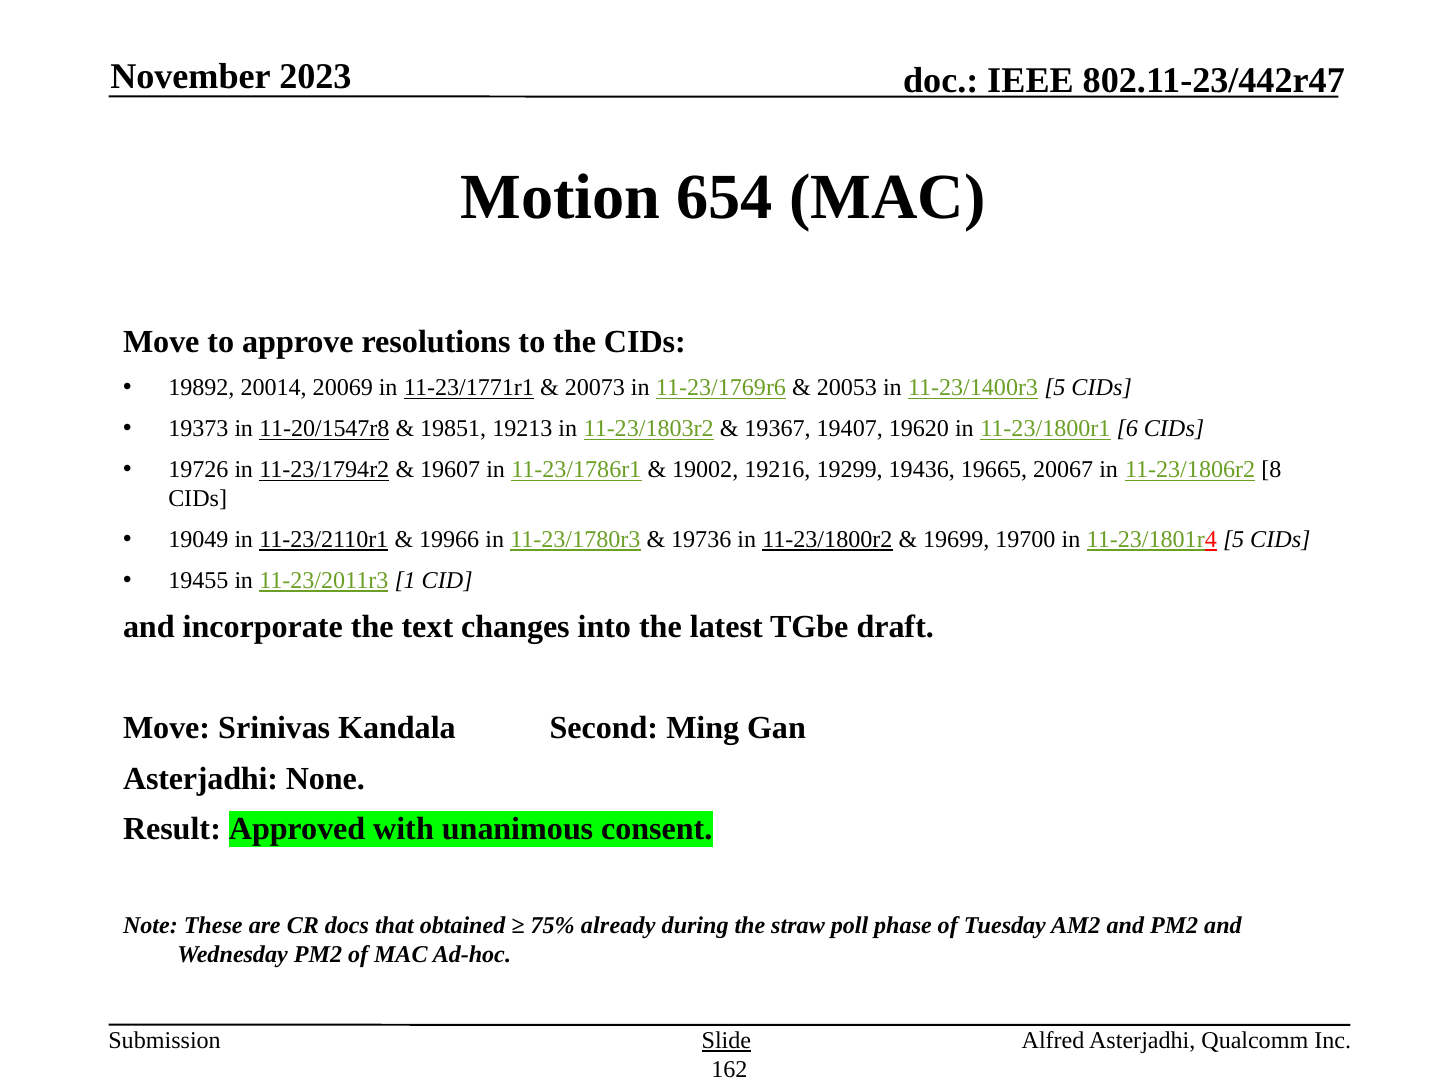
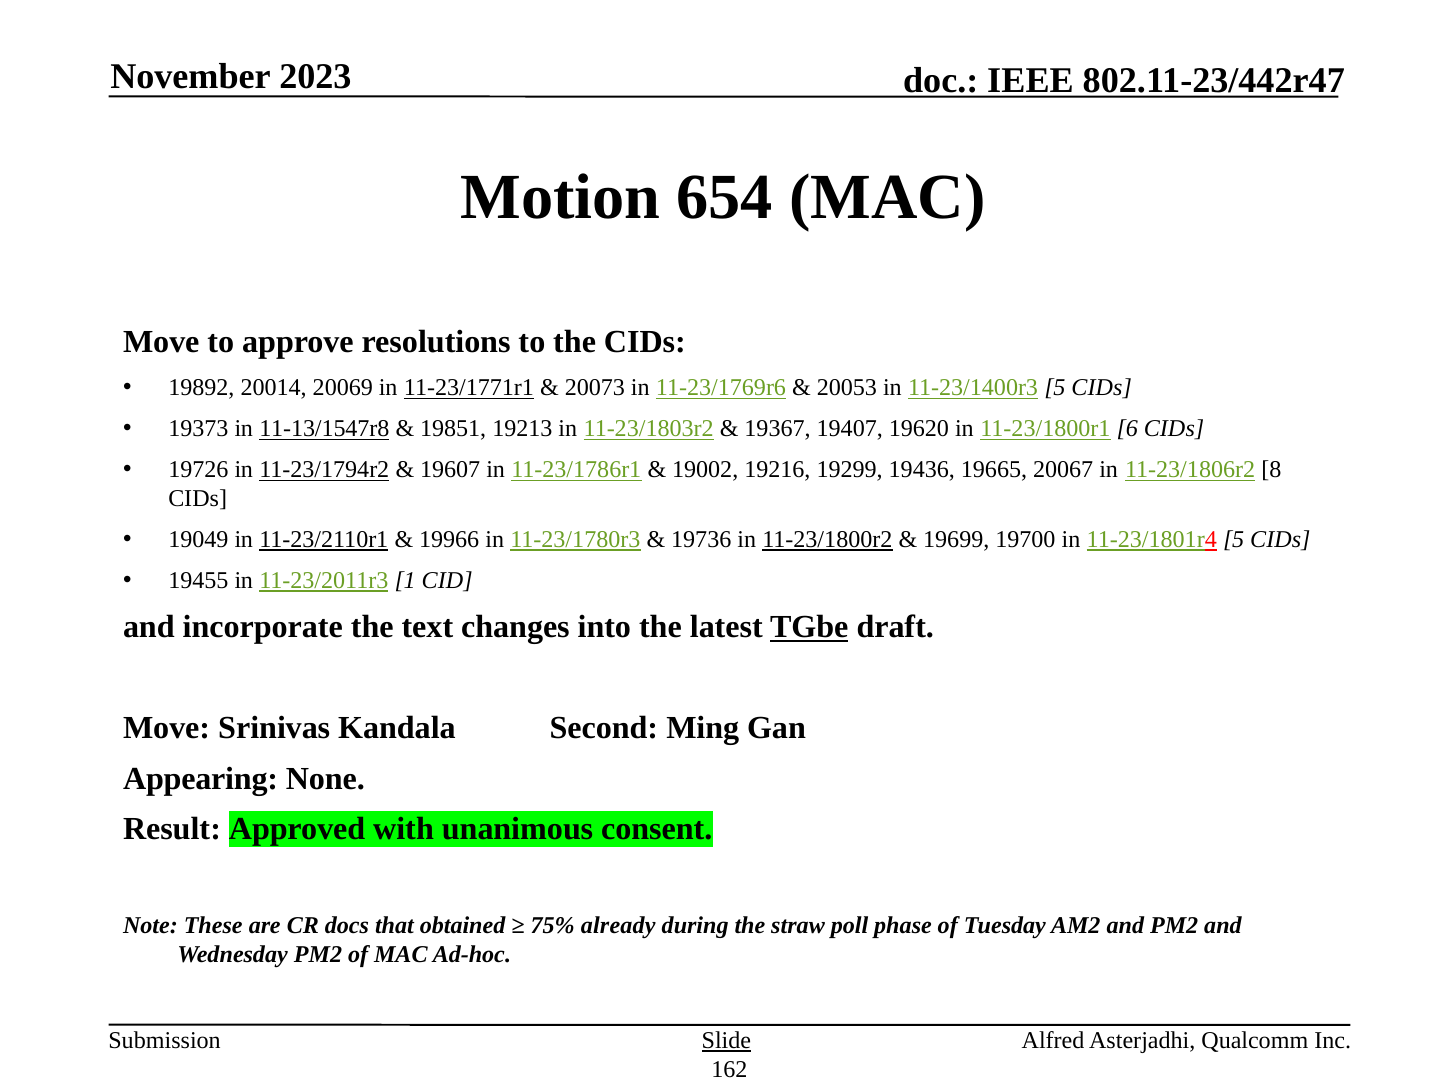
11-20/1547r8: 11-20/1547r8 -> 11-13/1547r8
TGbe underline: none -> present
Asterjadhi at (201, 779): Asterjadhi -> Appearing
